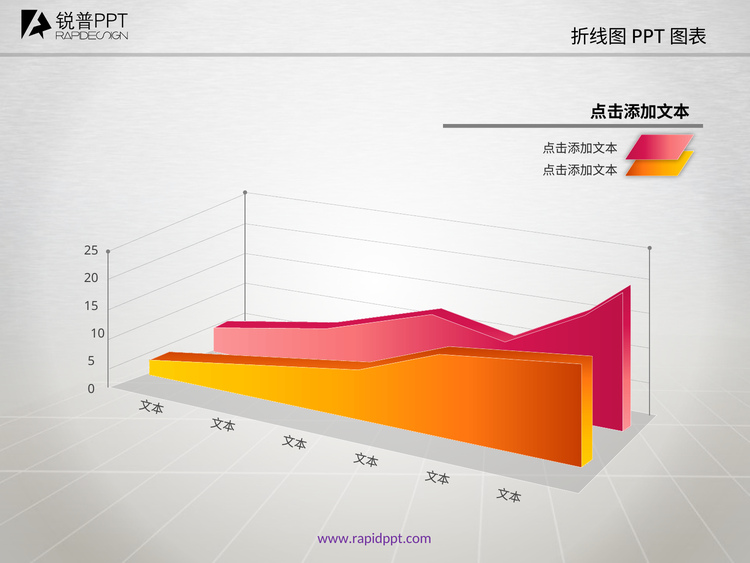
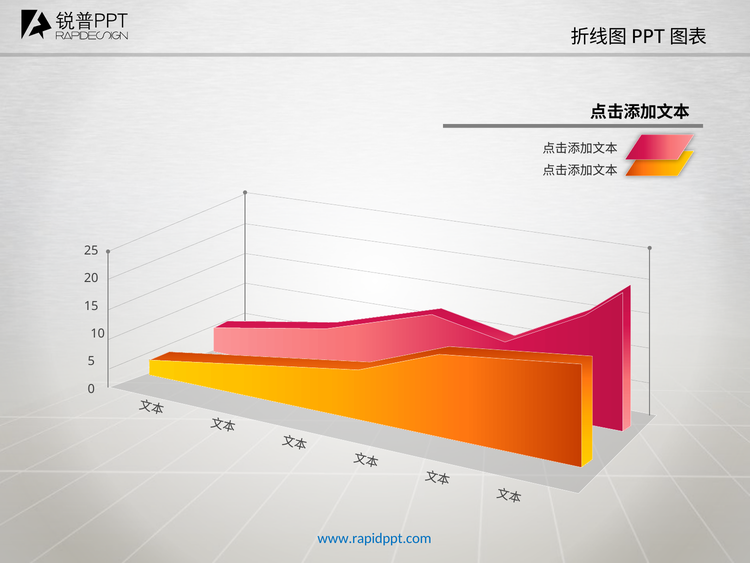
www.rapidppt.com colour: purple -> blue
